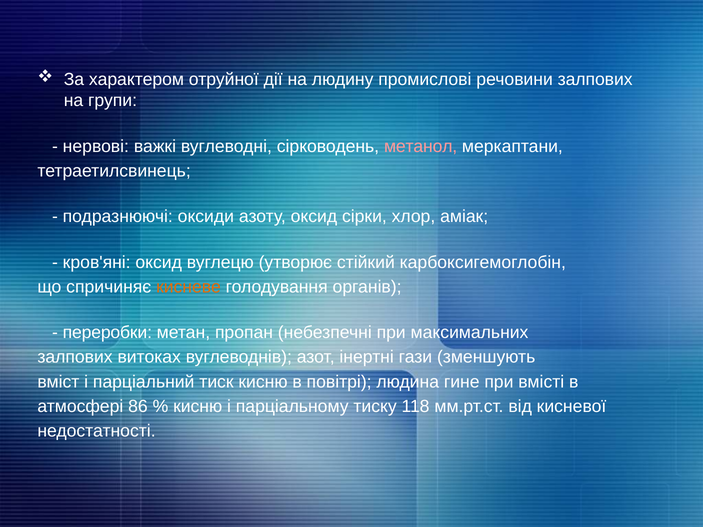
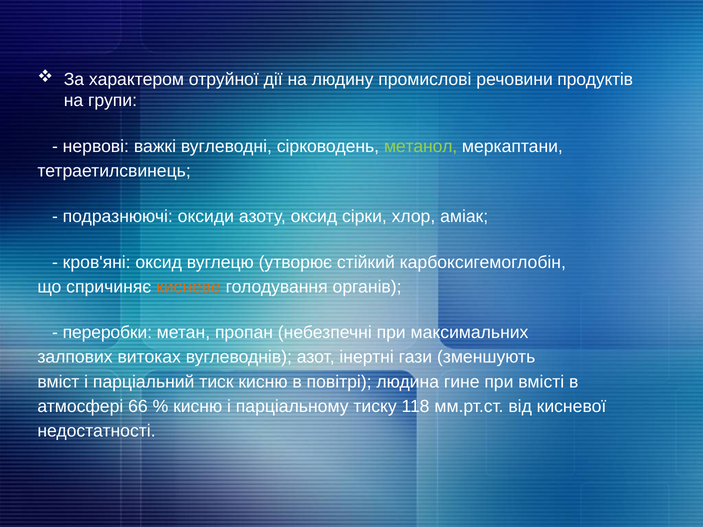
речовини залпових: залпових -> продуктів
метанол colour: pink -> light green
86: 86 -> 66
